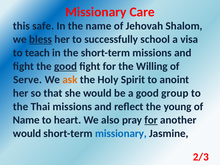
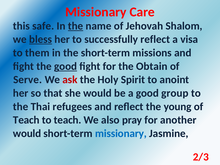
the at (76, 26) underline: none -> present
successfully school: school -> reflect
teach: teach -> them
Willing: Willing -> Obtain
ask colour: orange -> red
Thai missions: missions -> refugees
Name at (26, 120): Name -> Teach
to heart: heart -> teach
for at (151, 120) underline: present -> none
